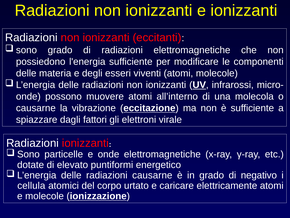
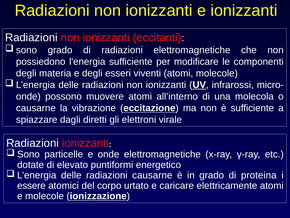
delle at (26, 73): delle -> degli
fattori: fattori -> diretti
negativo: negativo -> proteina
cellula: cellula -> essere
